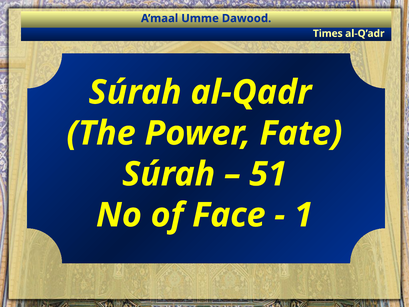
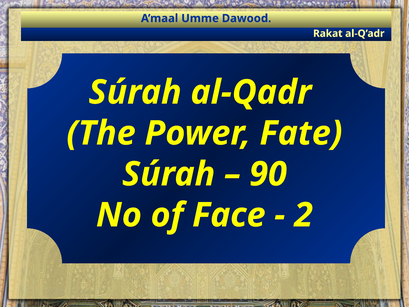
Times: Times -> Rakat
51: 51 -> 90
1: 1 -> 2
